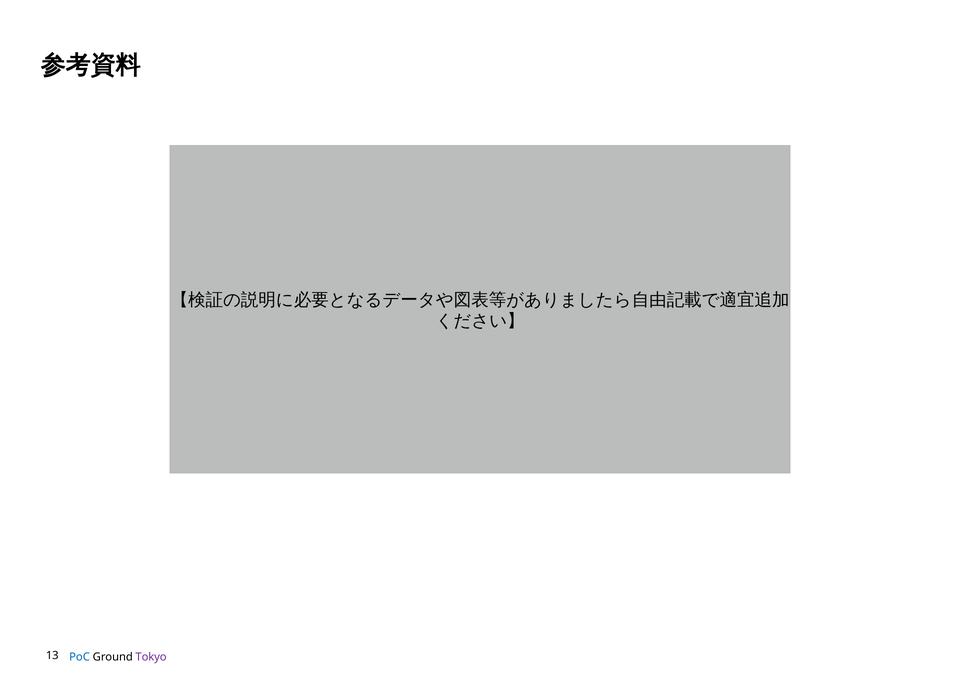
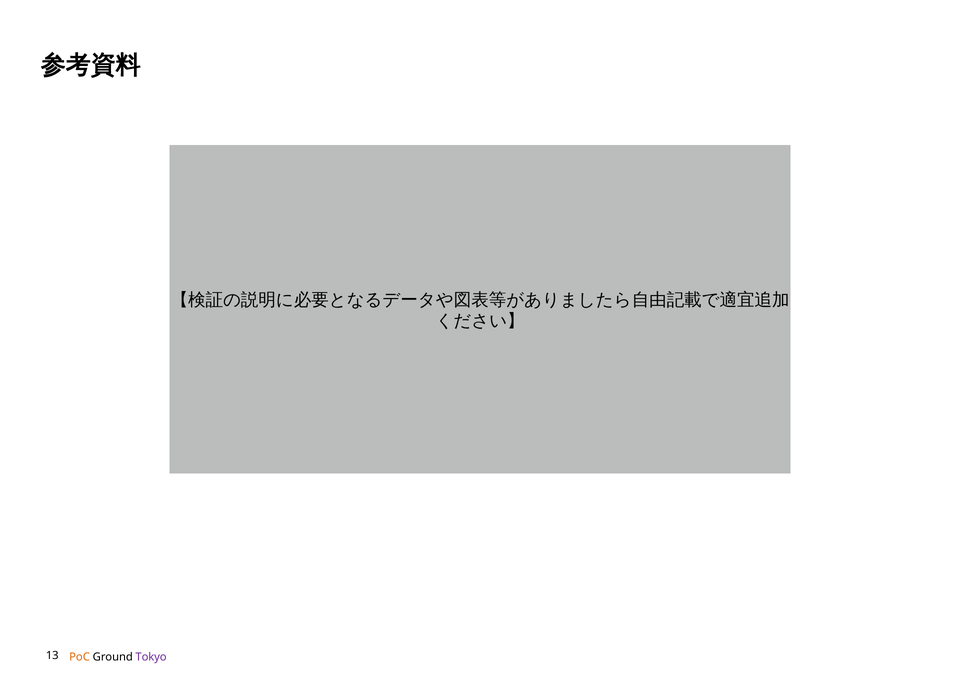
PoC colour: blue -> orange
